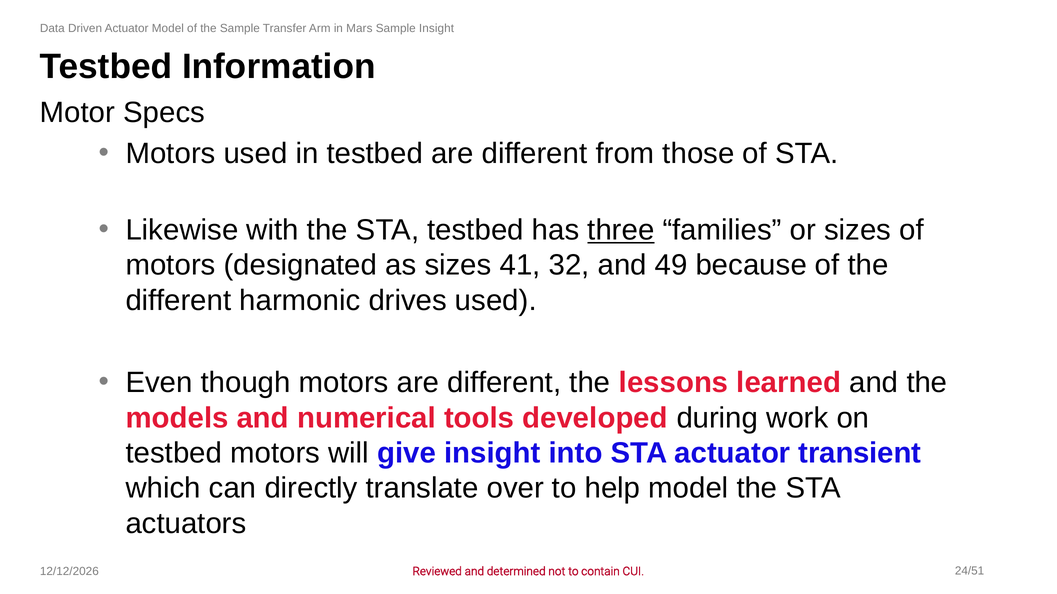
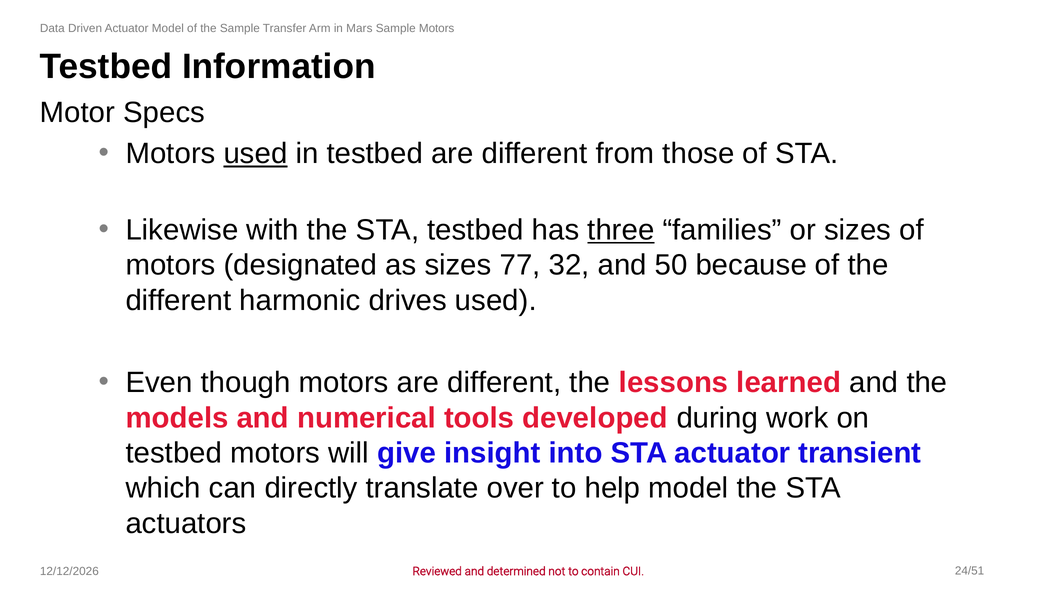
Sample Insight: Insight -> Motors
used at (256, 154) underline: none -> present
41: 41 -> 77
49: 49 -> 50
